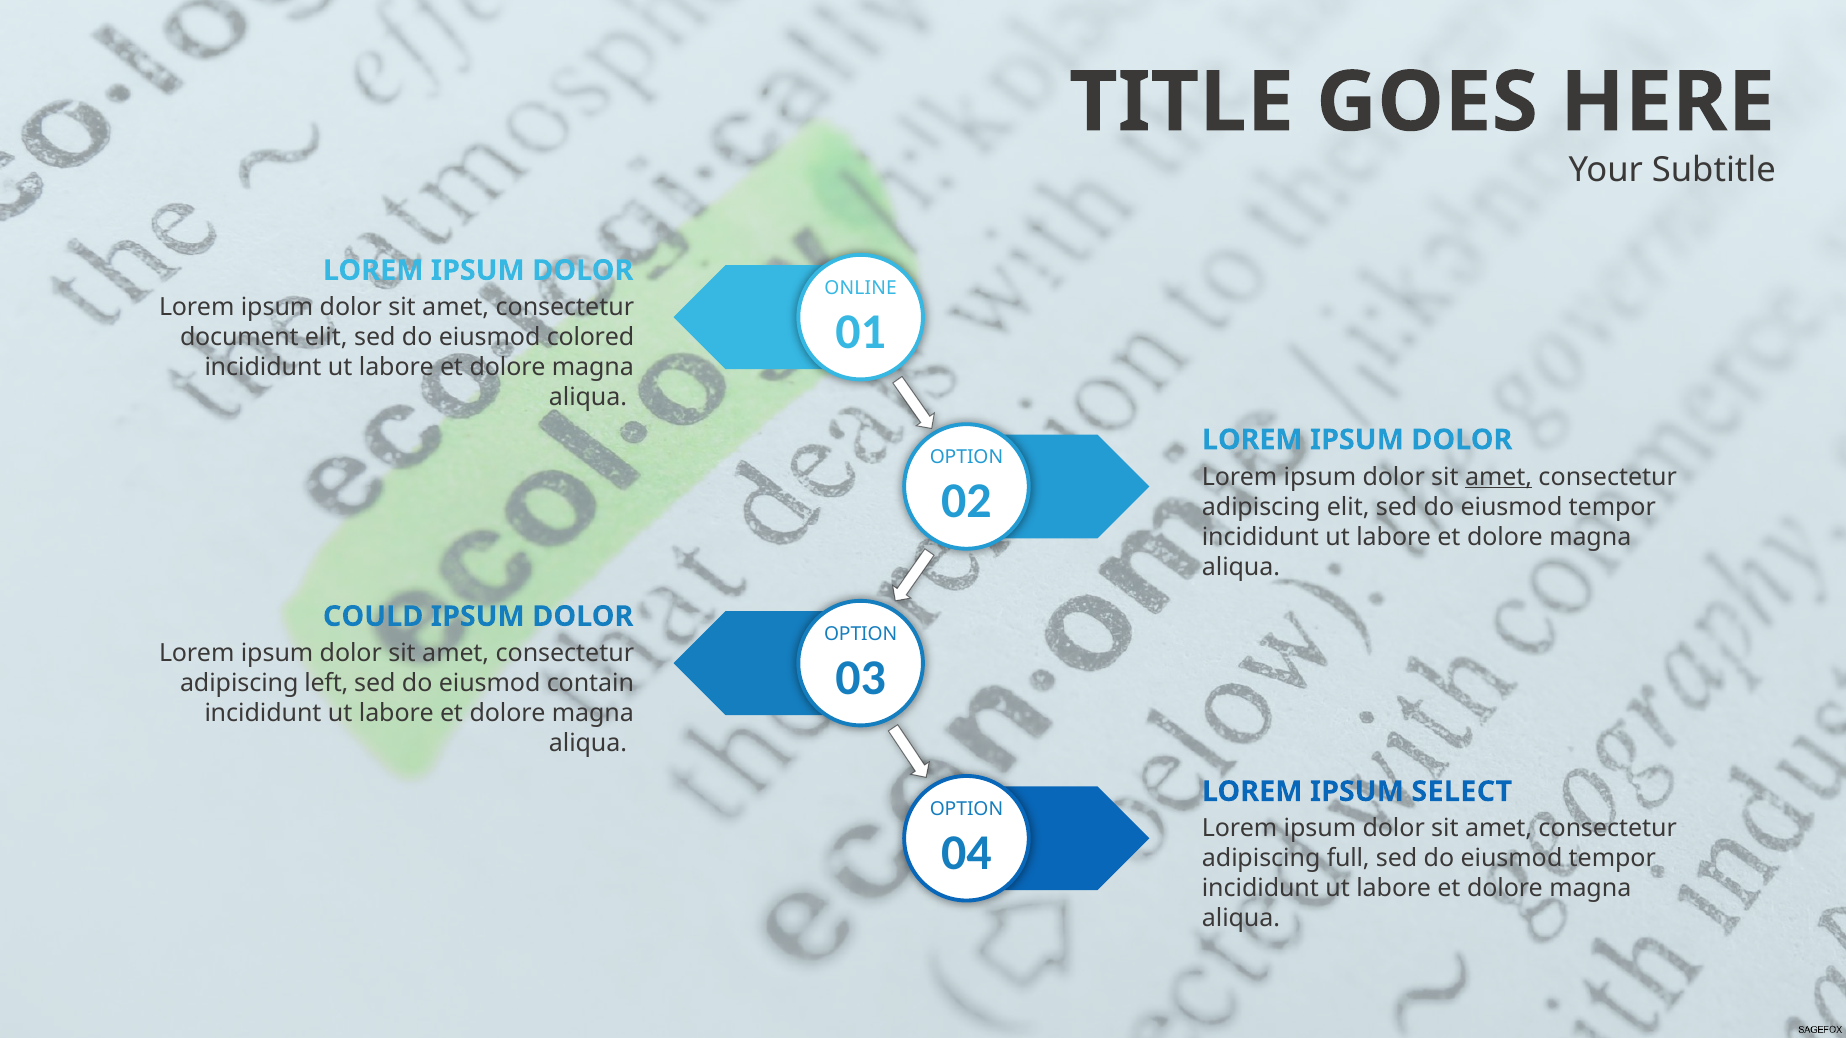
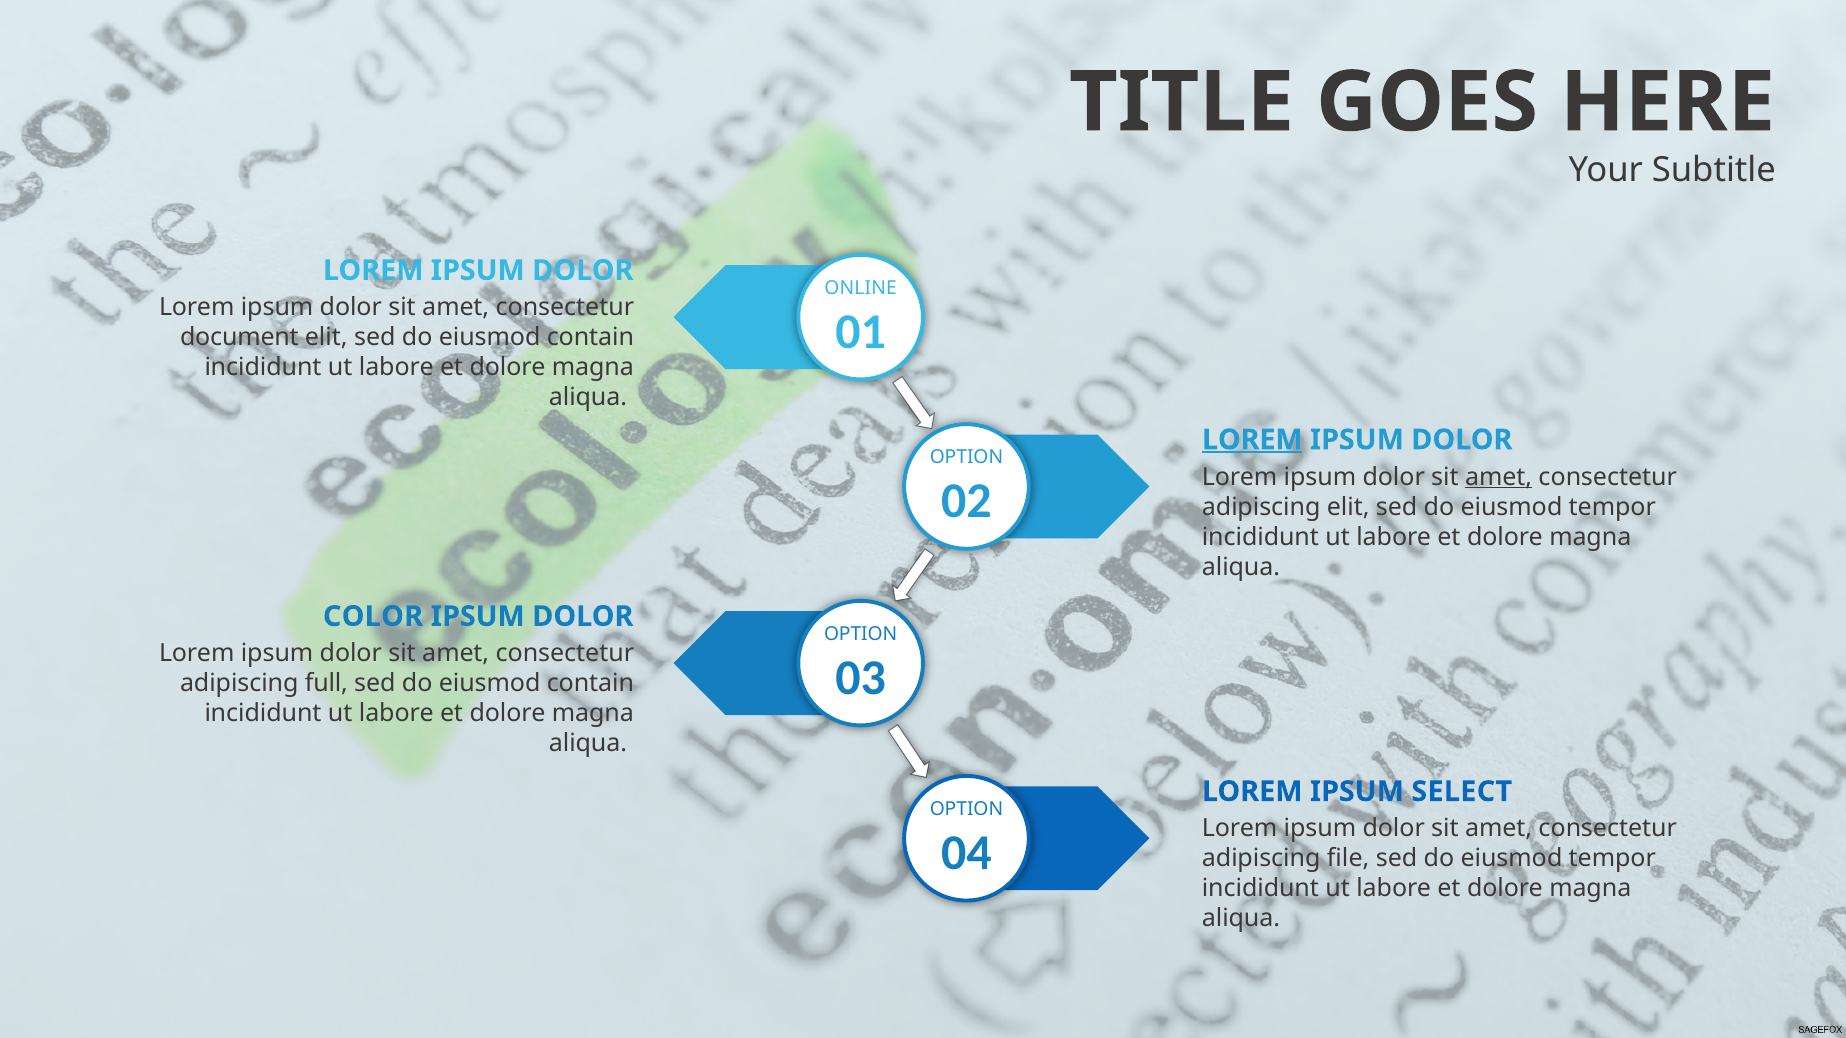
colored at (590, 338): colored -> contain
LOREM at (1252, 440) underline: none -> present
COULD: COULD -> COLOR
left: left -> full
full: full -> file
